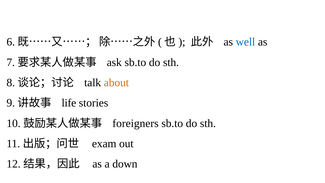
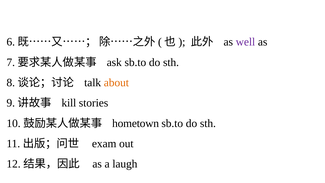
well colour: blue -> purple
life: life -> kill
foreigners: foreigners -> hometown
down: down -> laugh
